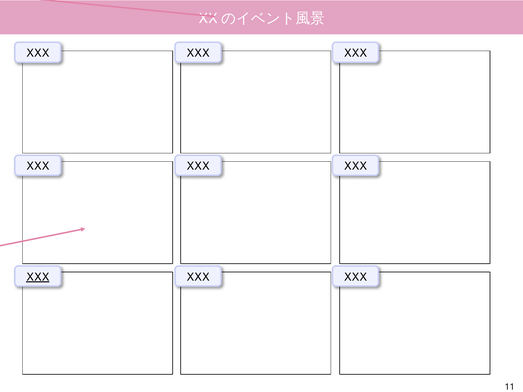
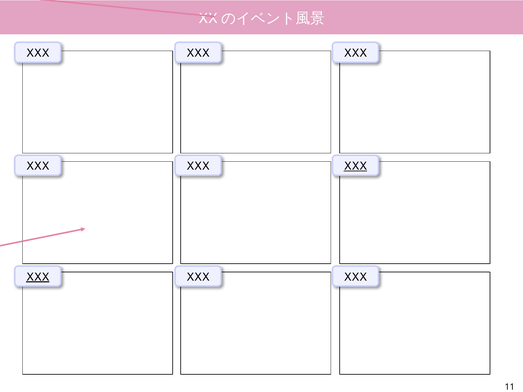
XXX at (355, 166) underline: none -> present
